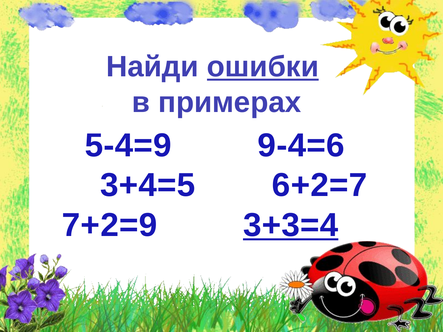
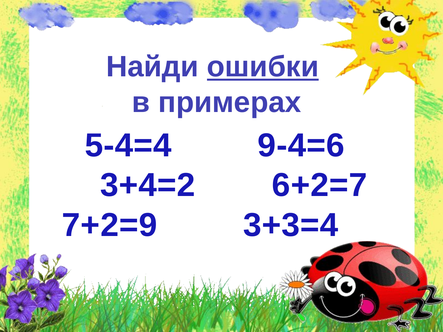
5-4=9: 5-4=9 -> 5-4=4
3+4=5: 3+4=5 -> 3+4=2
3+3=4 underline: present -> none
